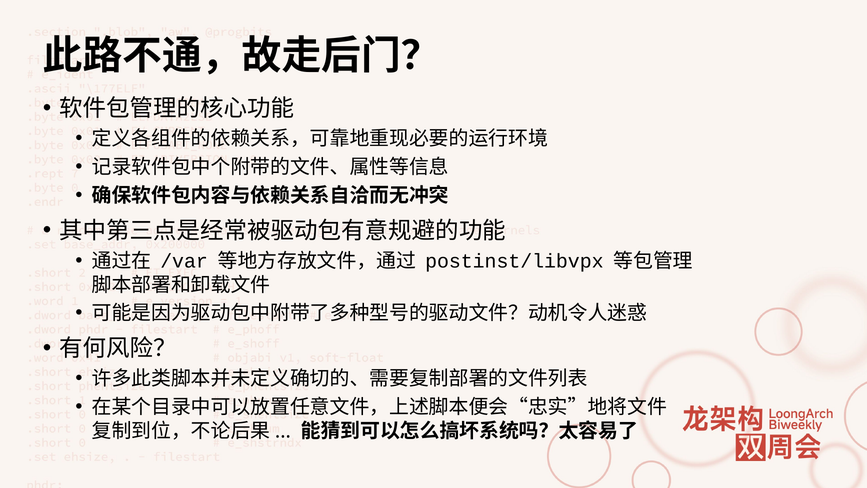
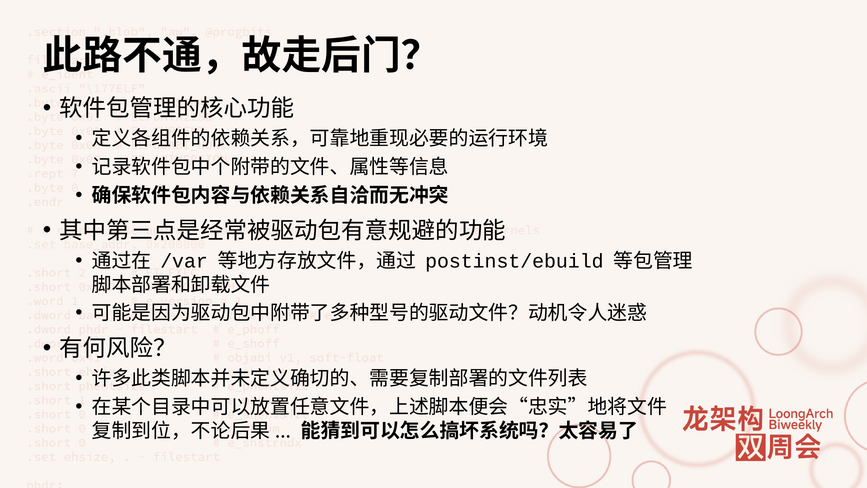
postinst/libvpx: postinst/libvpx -> postinst/ebuild
